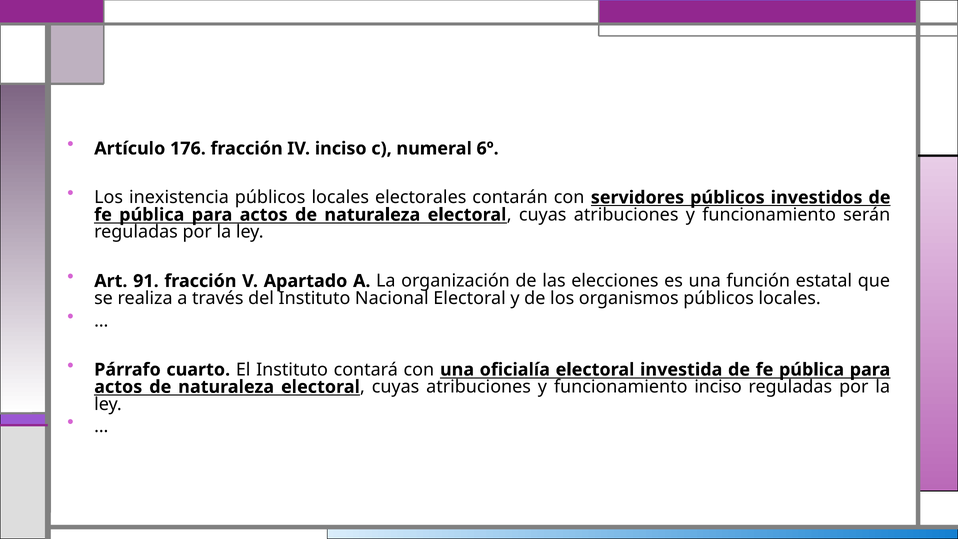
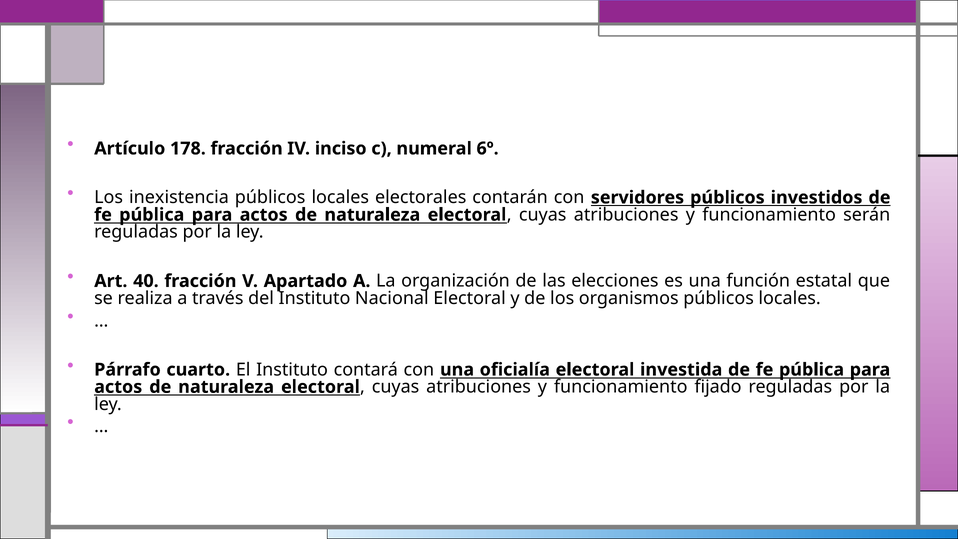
176: 176 -> 178
91: 91 -> 40
funcionamiento inciso: inciso -> fijado
